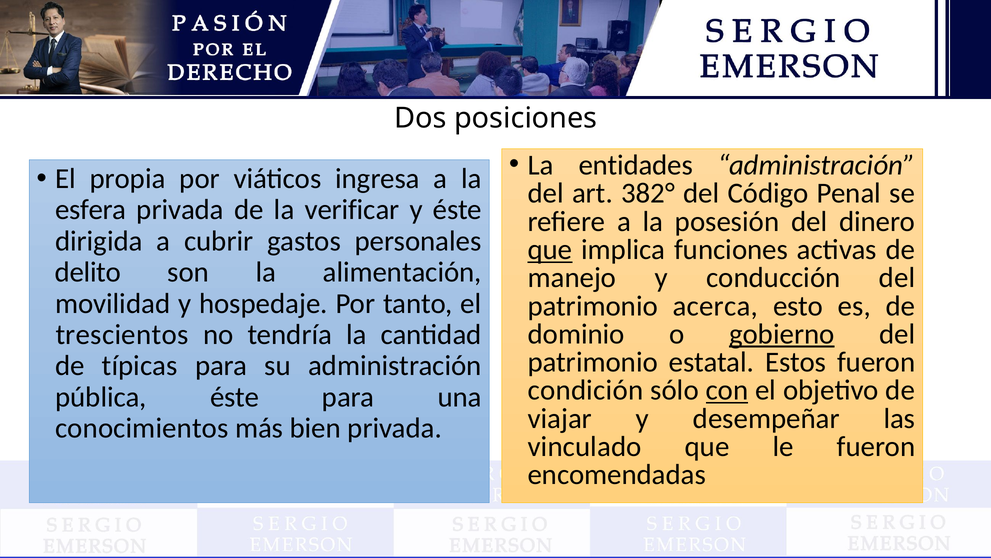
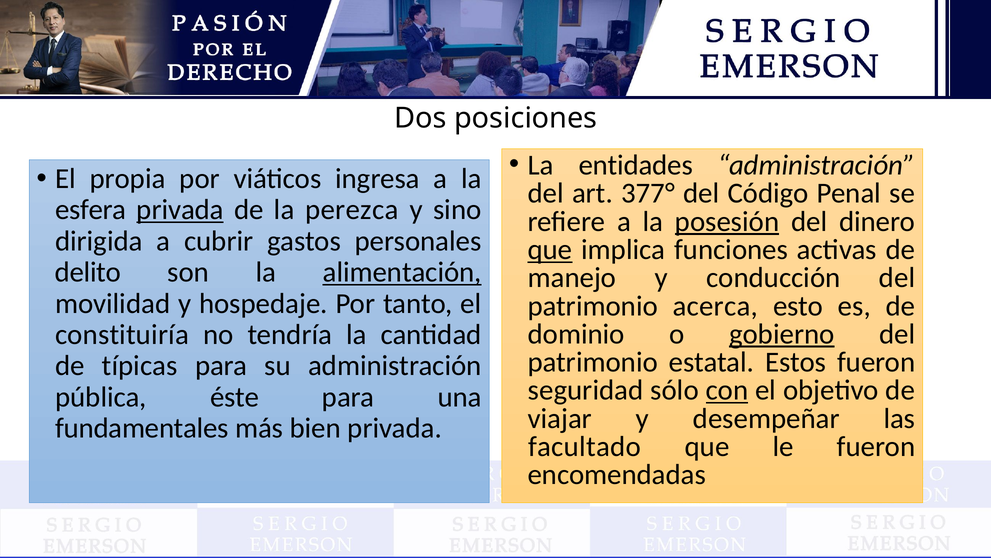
382°: 382° -> 377°
privada at (180, 210) underline: none -> present
verificar: verificar -> perezca
y éste: éste -> sino
posesión underline: none -> present
alimentación underline: none -> present
trescientos: trescientos -> constituiría
condición: condición -> seguridad
conocimientos: conocimientos -> fundamentales
vinculado: vinculado -> facultado
